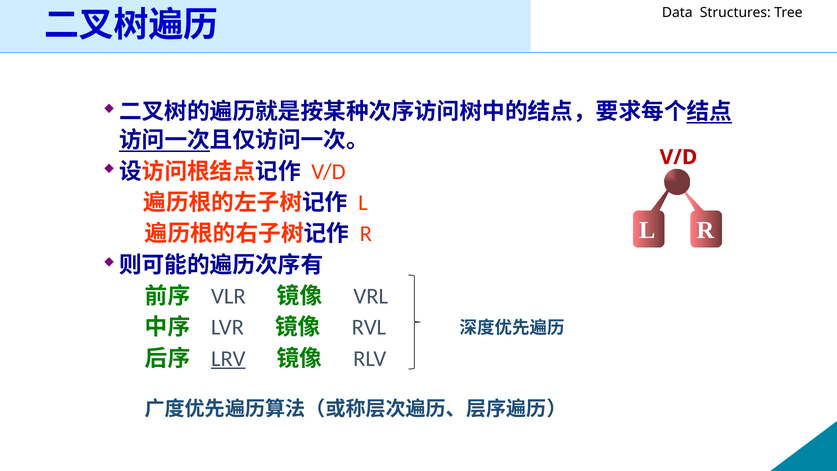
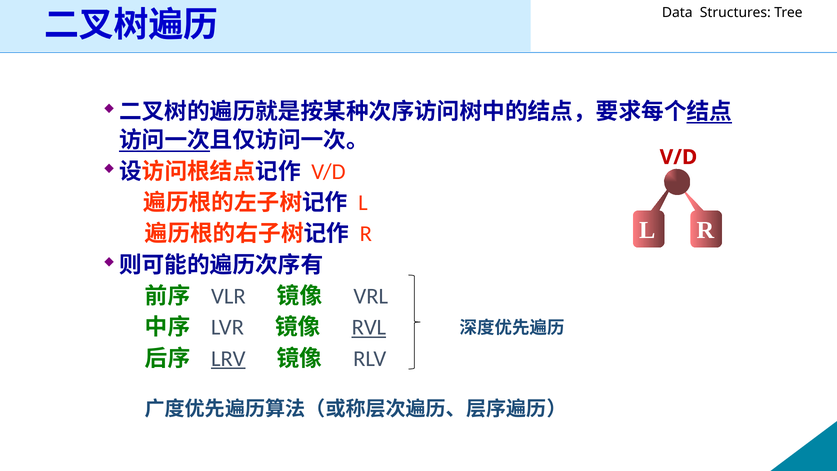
RVL underline: none -> present
